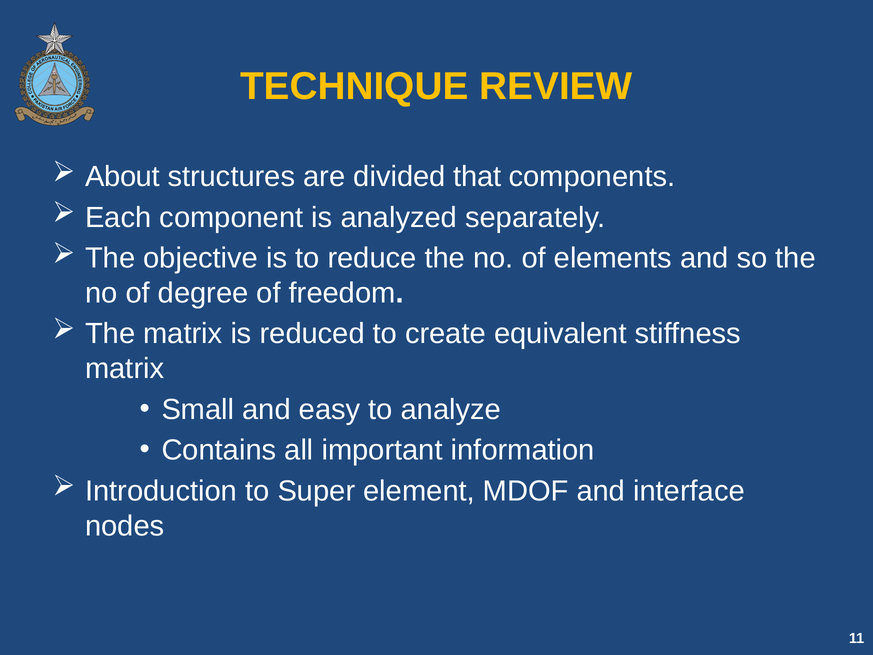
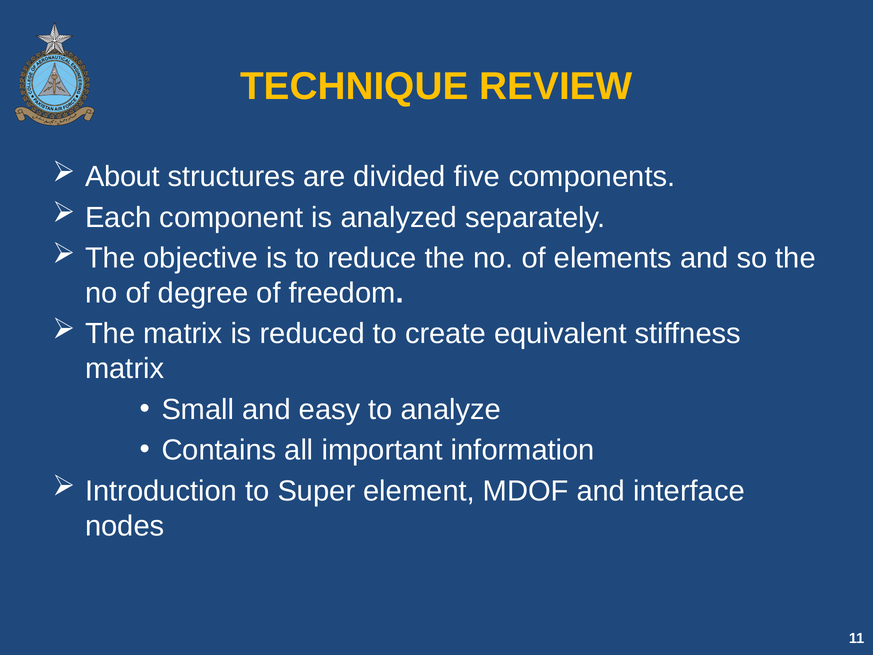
that: that -> five
